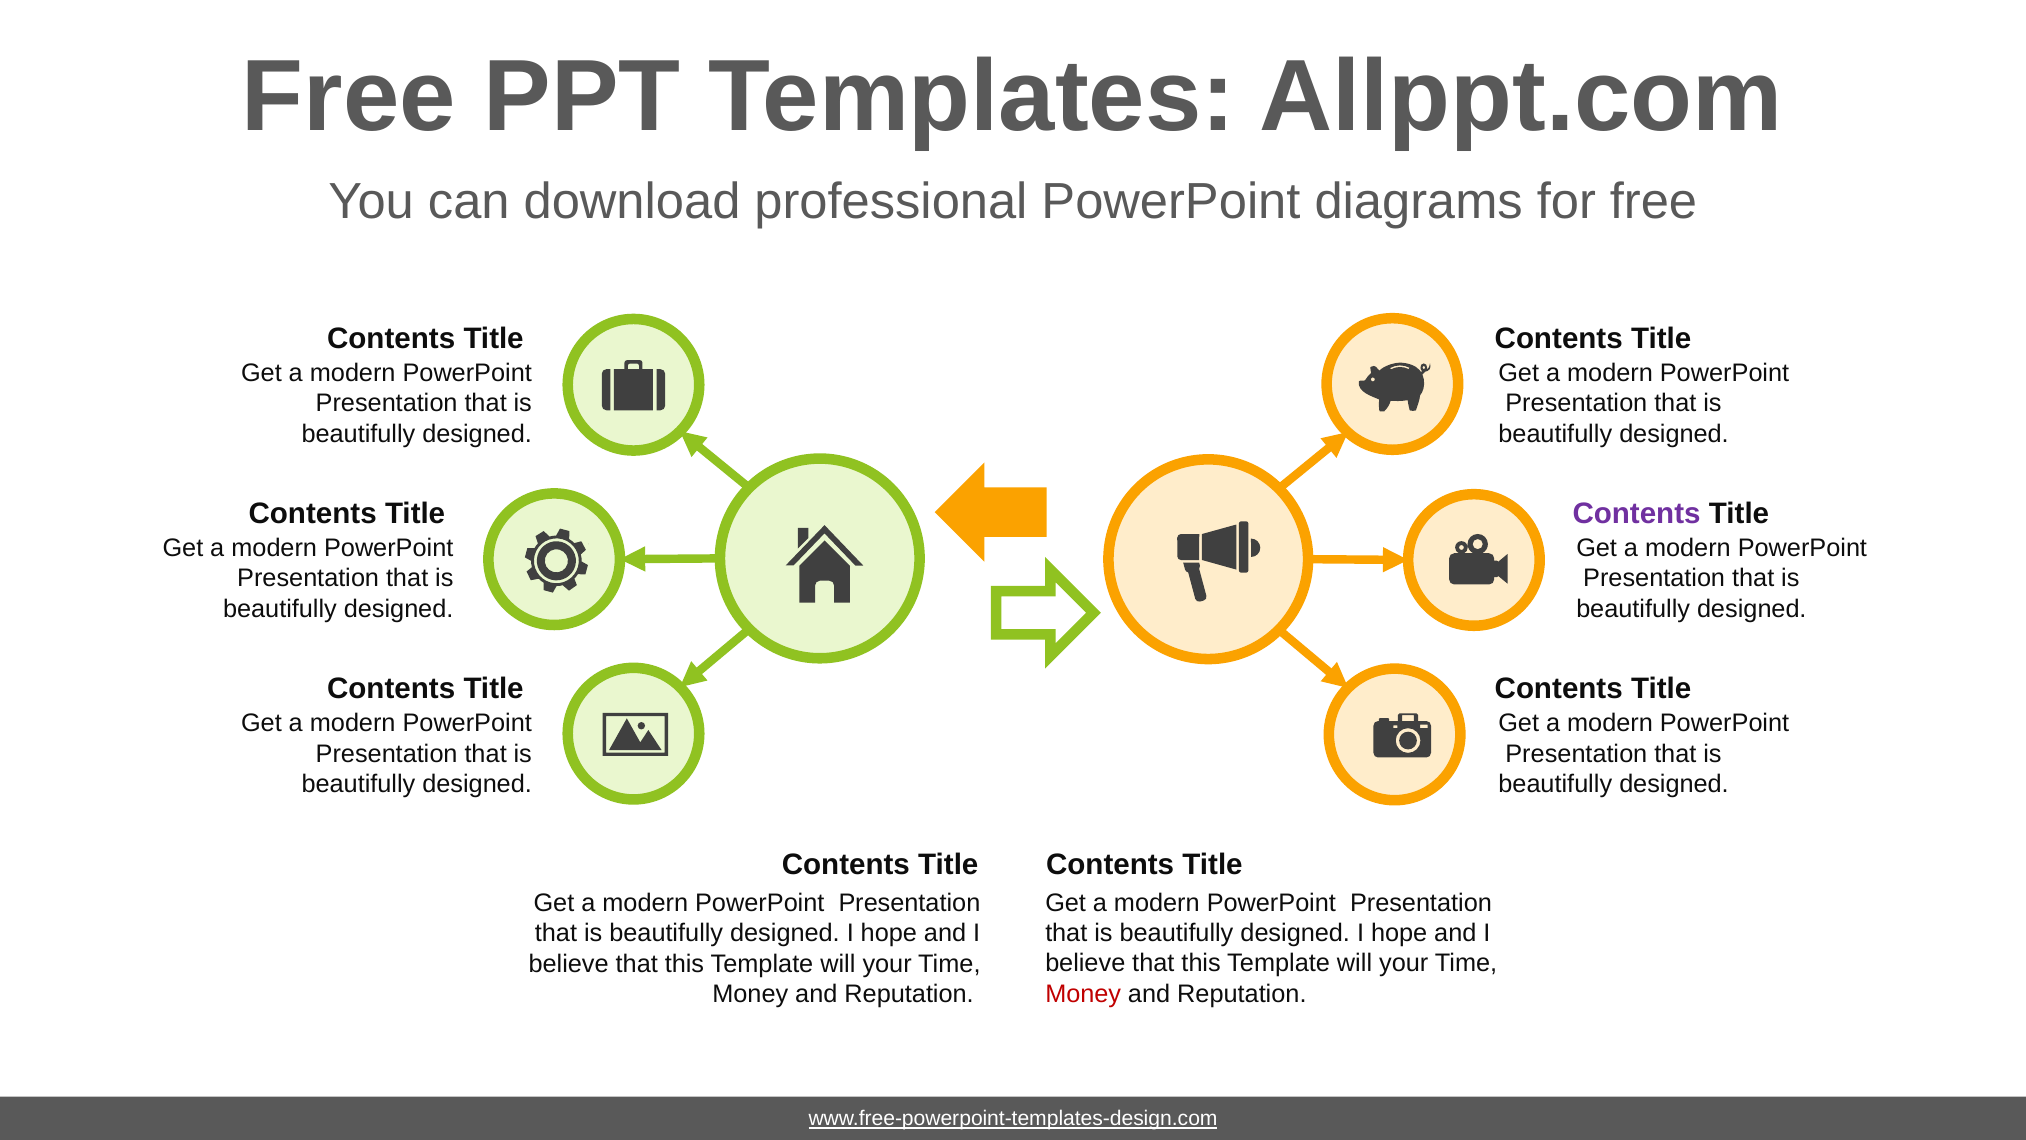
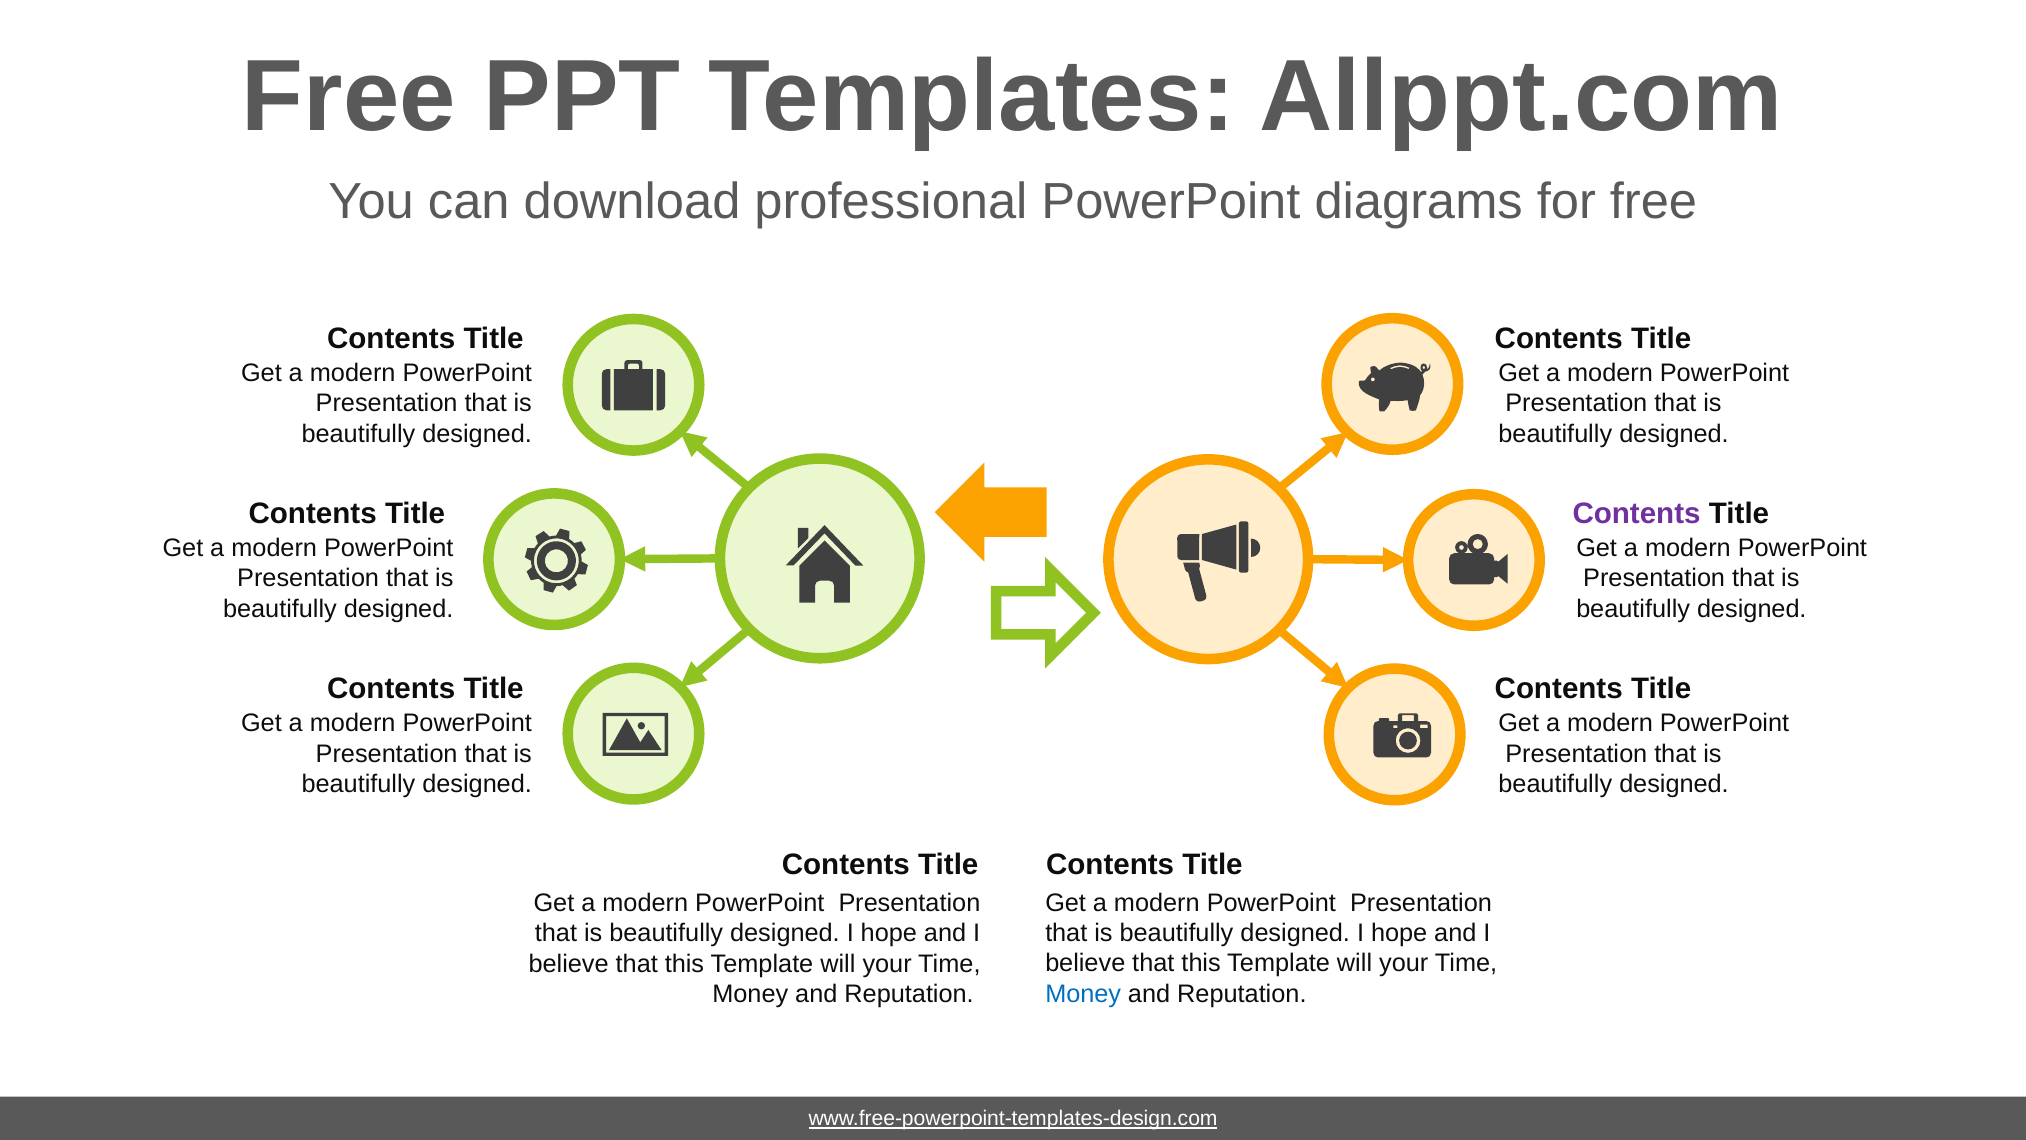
Money at (1083, 994) colour: red -> blue
